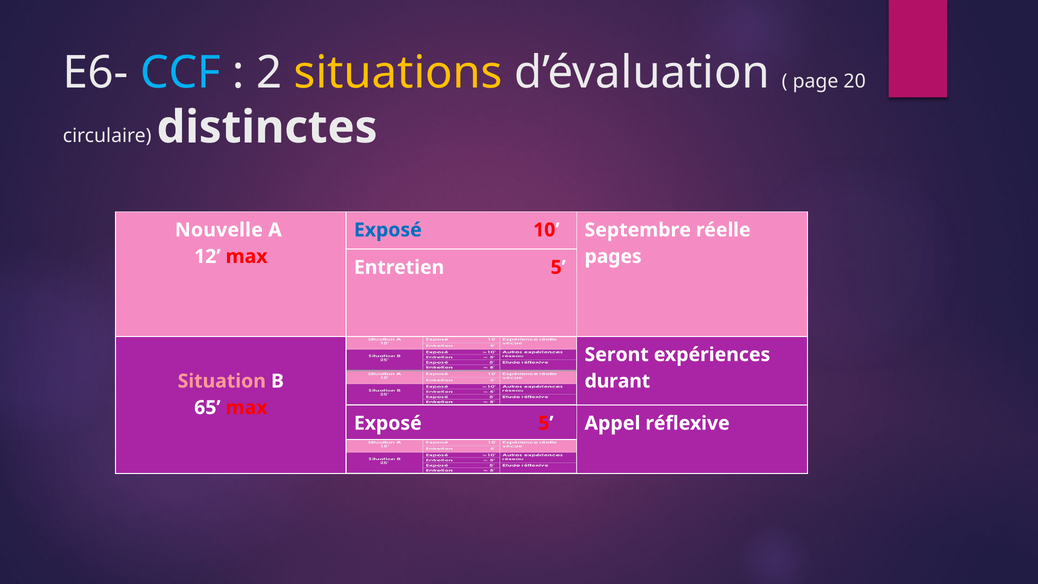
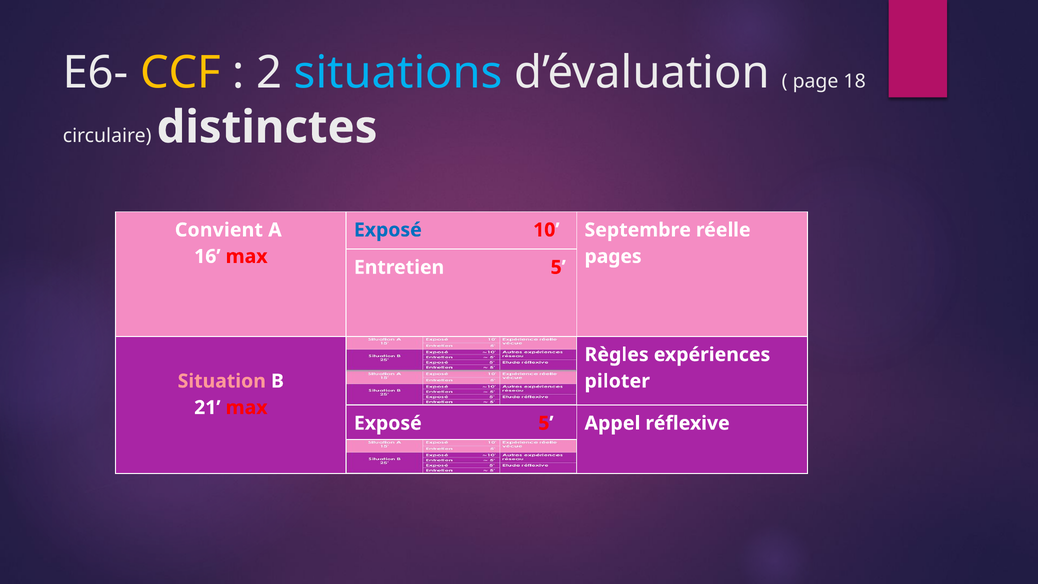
CCF colour: light blue -> yellow
situations colour: yellow -> light blue
20: 20 -> 18
Nouvelle: Nouvelle -> Convient
12: 12 -> 16
Seront: Seront -> Règles
durant: durant -> piloter
65: 65 -> 21
